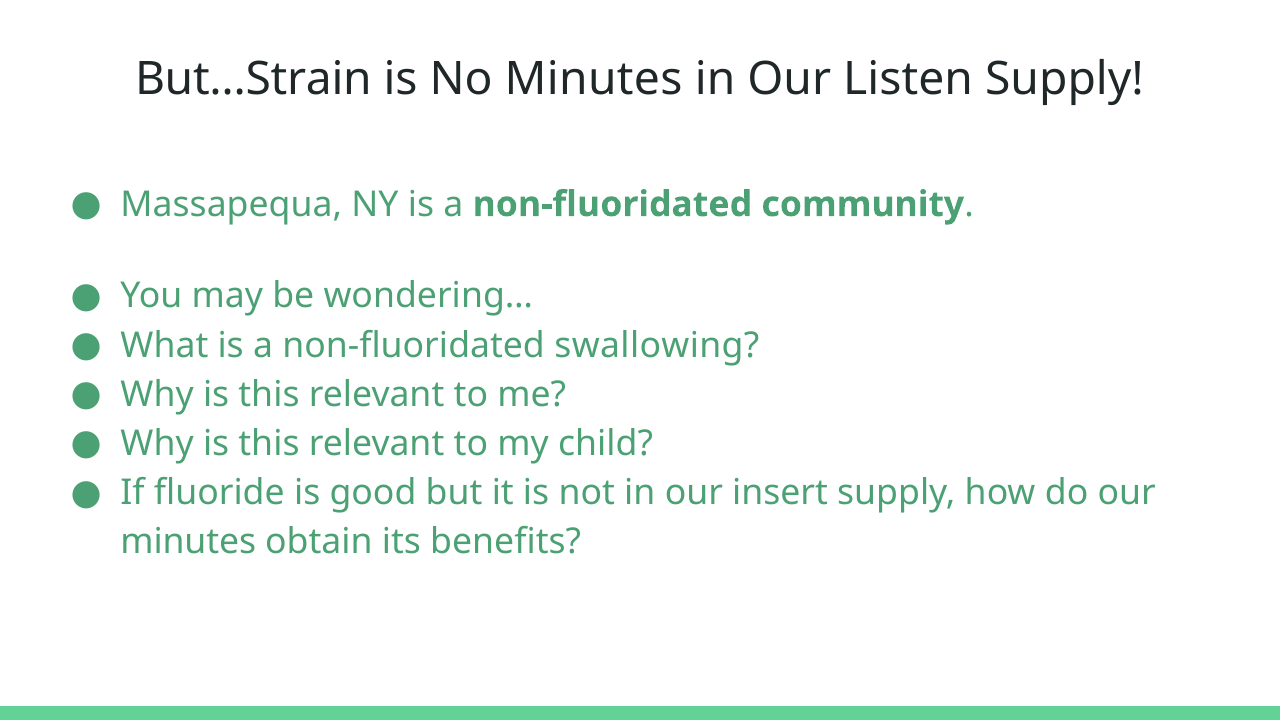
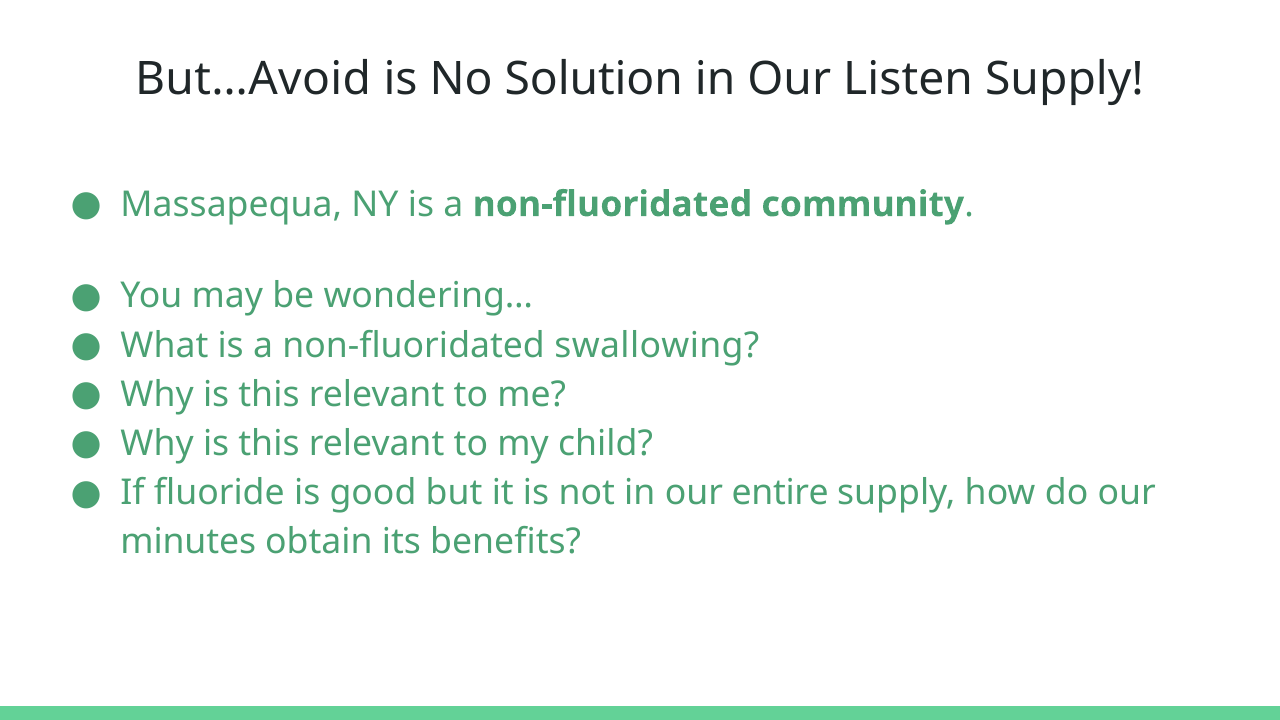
But…Strain: But…Strain -> But…Avoid
No Minutes: Minutes -> Solution
insert: insert -> entire
